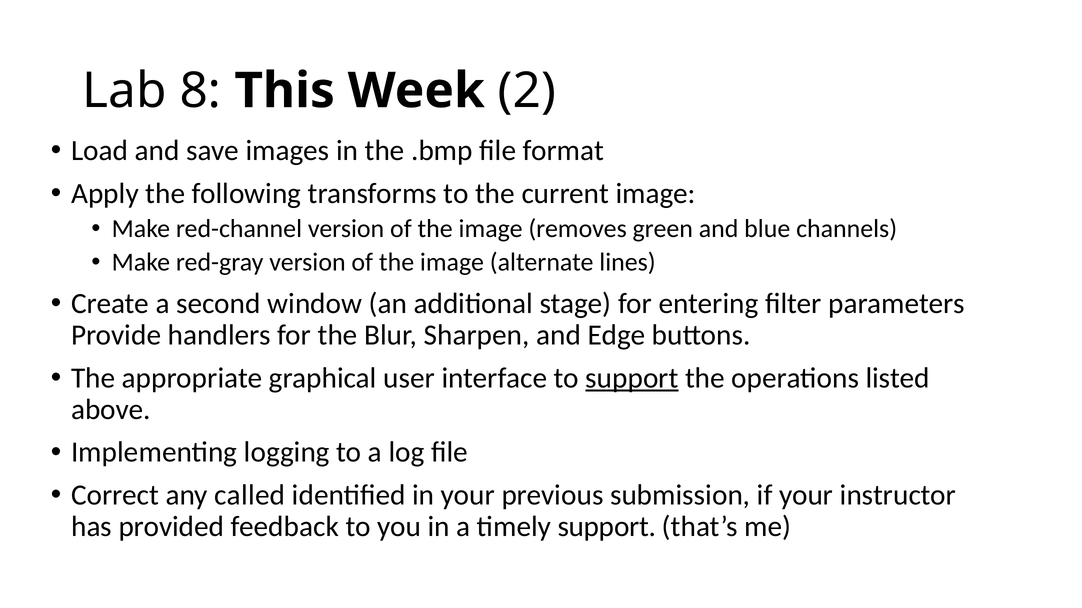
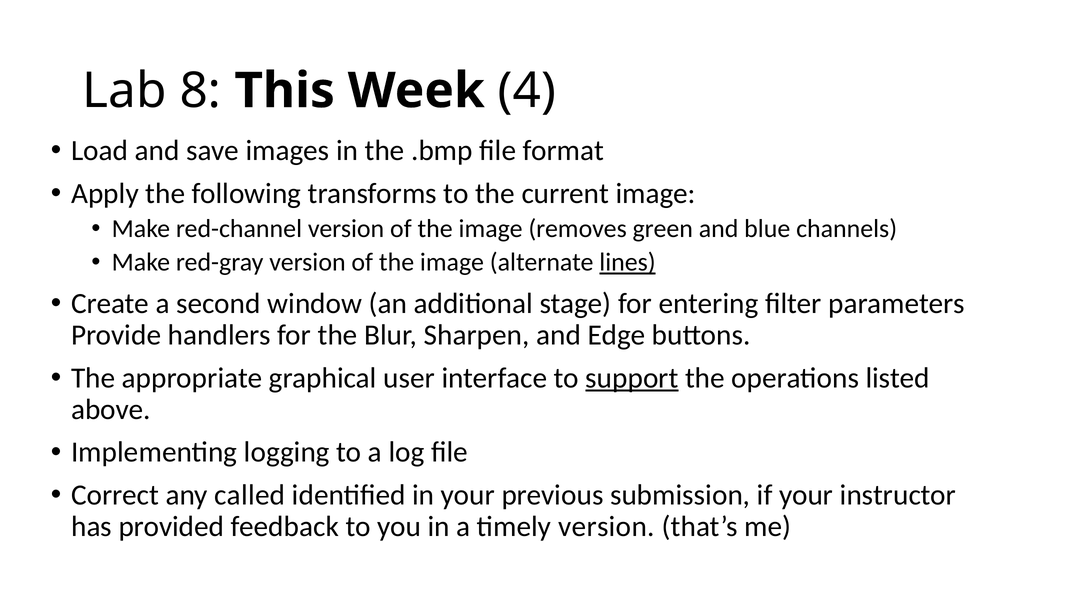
2: 2 -> 4
lines underline: none -> present
timely support: support -> version
